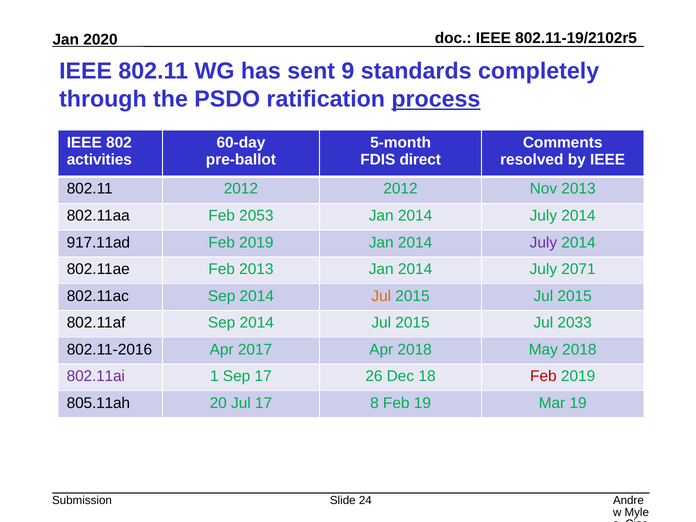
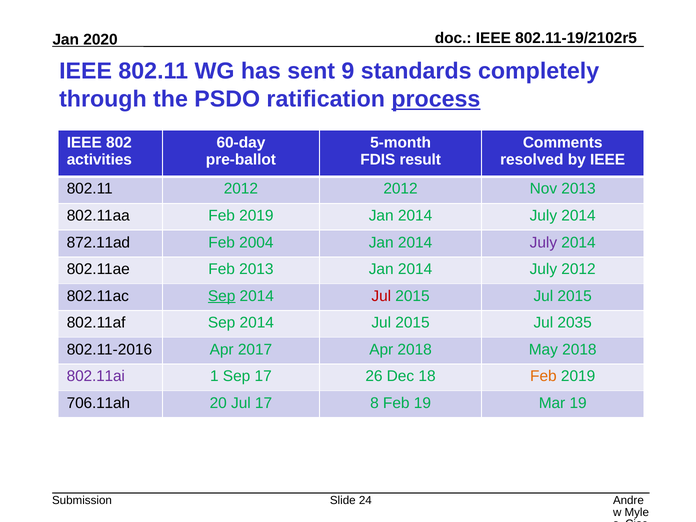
direct: direct -> result
802.11aa Feb 2053: 2053 -> 2019
917.11ad: 917.11ad -> 872.11ad
2019 at (256, 242): 2019 -> 2004
July 2071: 2071 -> 2012
Sep at (222, 296) underline: none -> present
Jul at (381, 296) colour: orange -> red
2033: 2033 -> 2035
Feb at (543, 376) colour: red -> orange
805.11ah: 805.11ah -> 706.11ah
